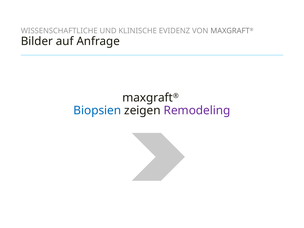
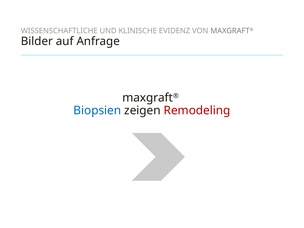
Remodeling colour: purple -> red
